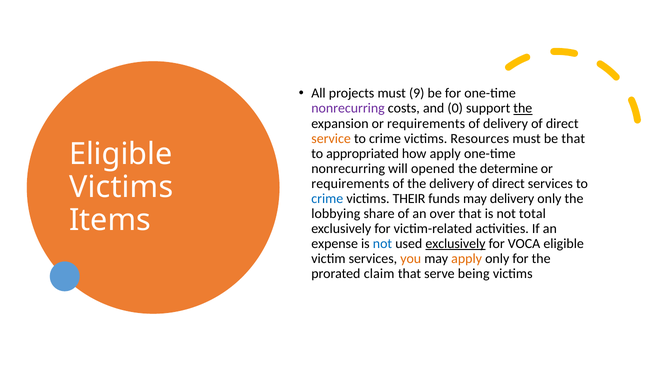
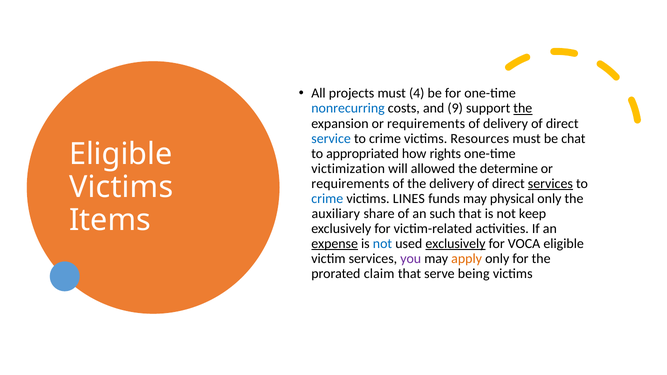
9: 9 -> 4
nonrecurring at (348, 108) colour: purple -> blue
0: 0 -> 9
service colour: orange -> blue
be that: that -> chat
how apply: apply -> rights
nonrecurring at (348, 169): nonrecurring -> victimization
opened: opened -> allowed
services at (550, 184) underline: none -> present
THEIR: THEIR -> LINES
may delivery: delivery -> physical
lobbying: lobbying -> auxiliary
over: over -> such
total: total -> keep
expense underline: none -> present
you colour: orange -> purple
